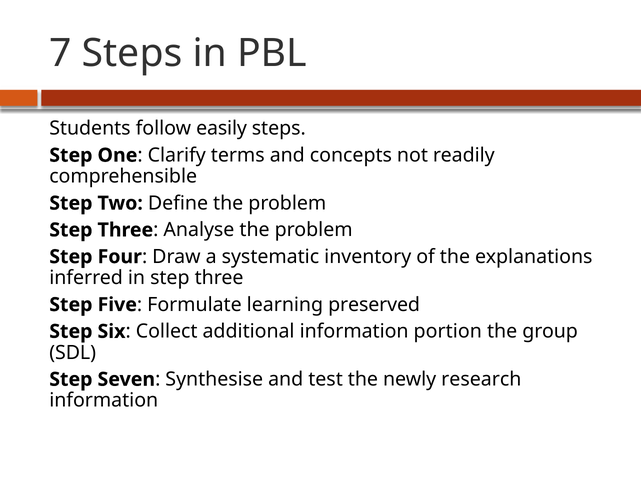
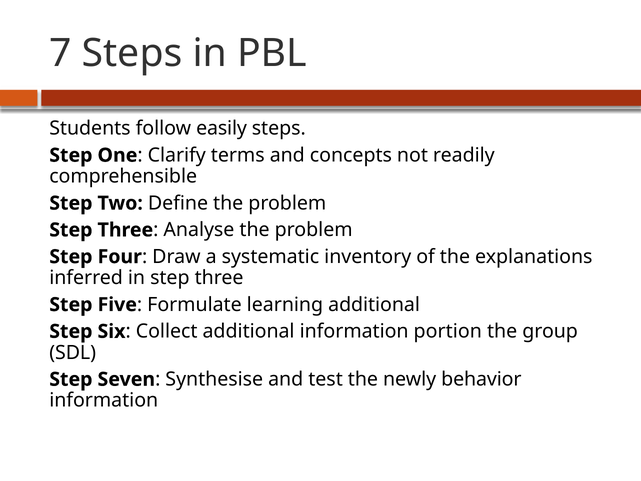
learning preserved: preserved -> additional
research: research -> behavior
